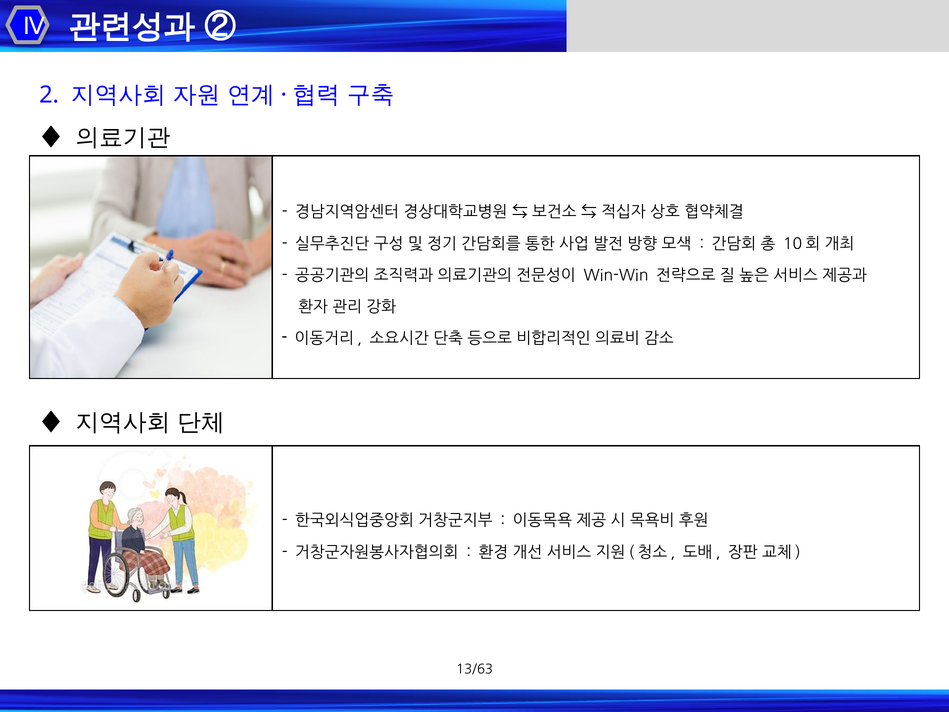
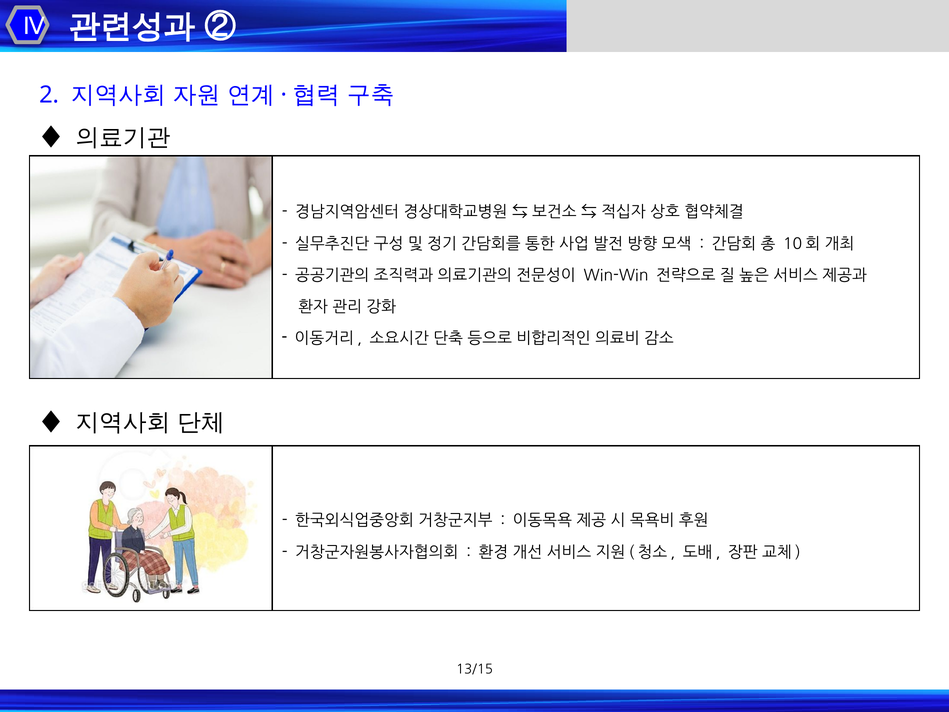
13/63: 13/63 -> 13/15
